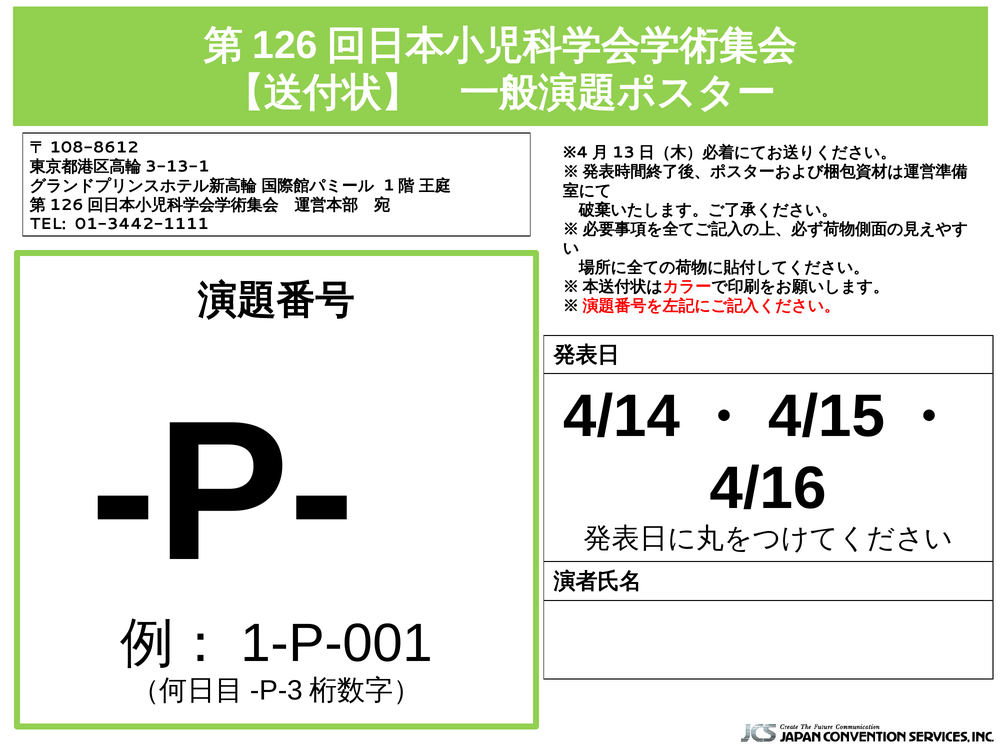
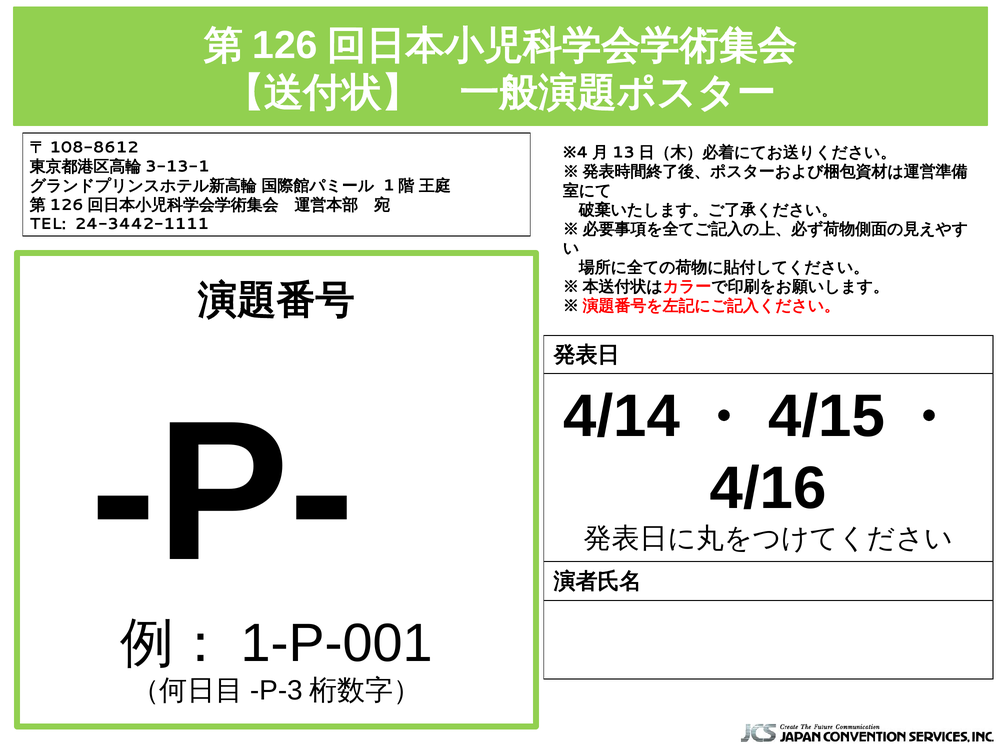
01-3442-1111: 01-3442-1111 -> 24-3442-1111
